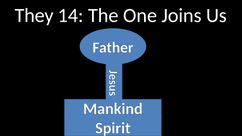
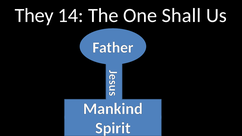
Joins: Joins -> Shall
